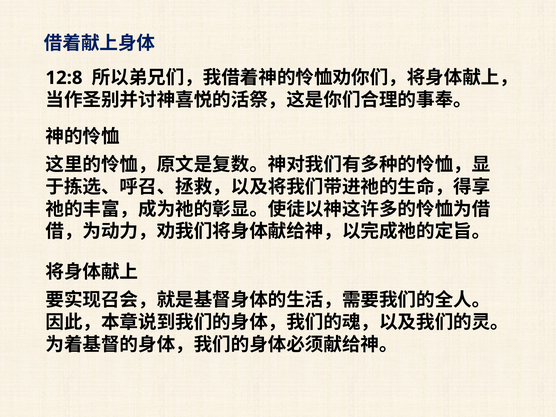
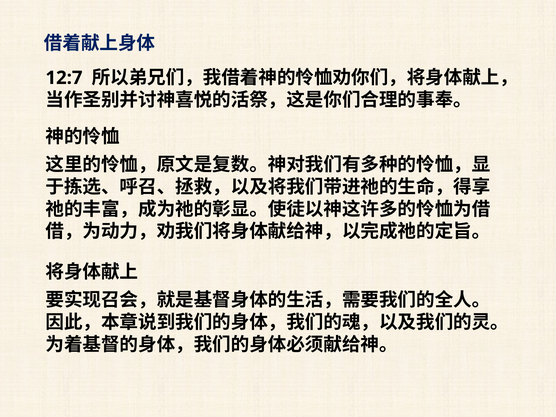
12:8: 12:8 -> 12:7
